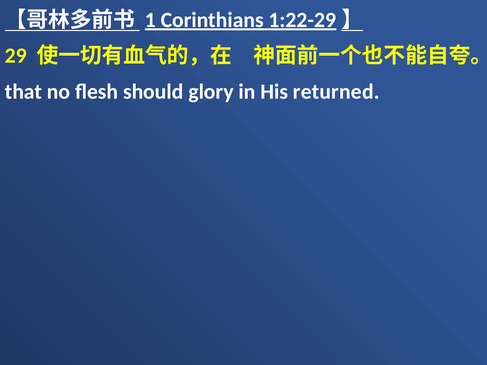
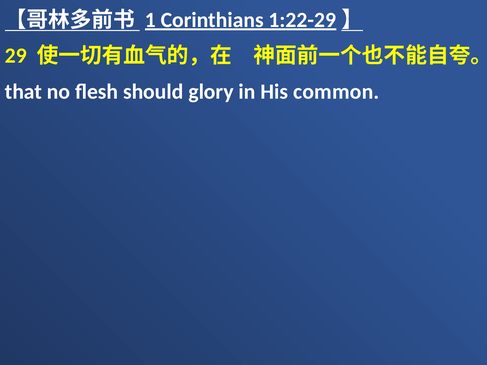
returned: returned -> common
